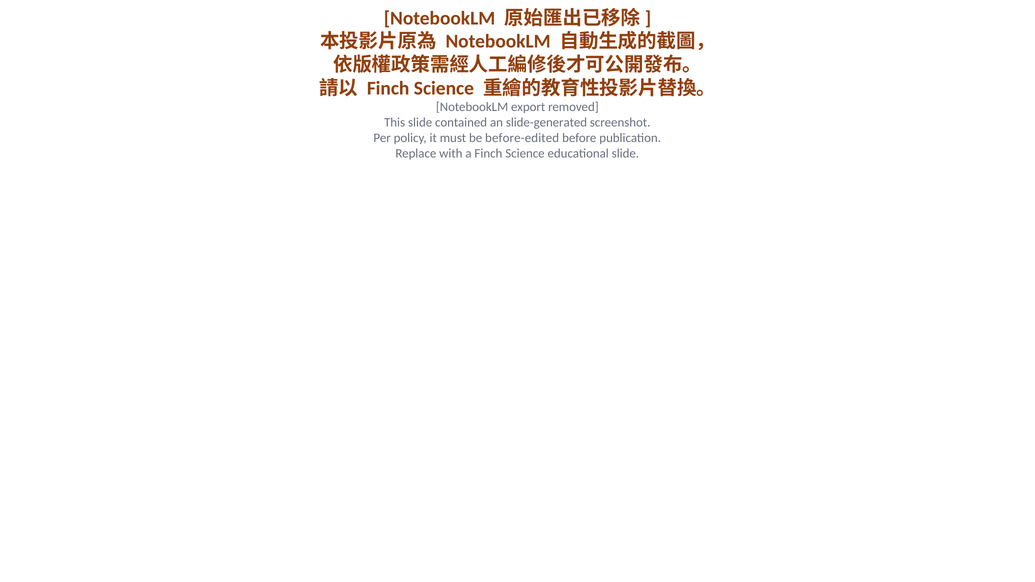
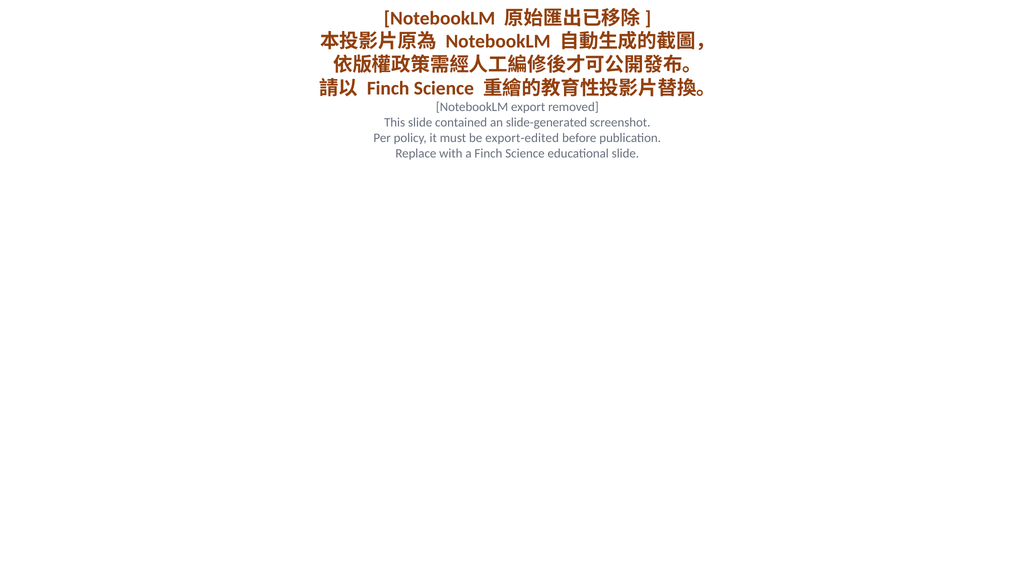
before-edited: before-edited -> export-edited
